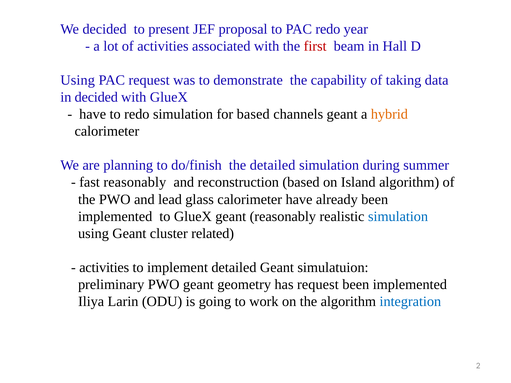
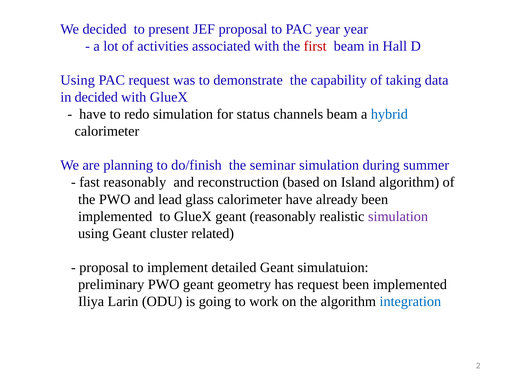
PAC redo: redo -> year
for based: based -> status
channels geant: geant -> beam
hybrid colour: orange -> blue
the detailed: detailed -> seminar
simulation at (398, 216) colour: blue -> purple
activities at (104, 268): activities -> proposal
